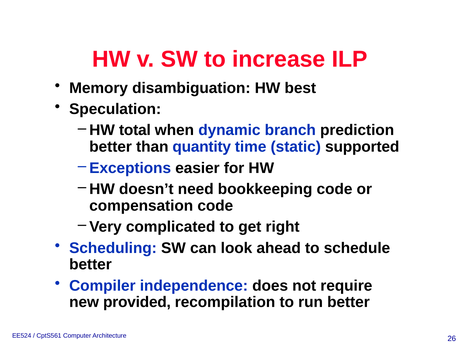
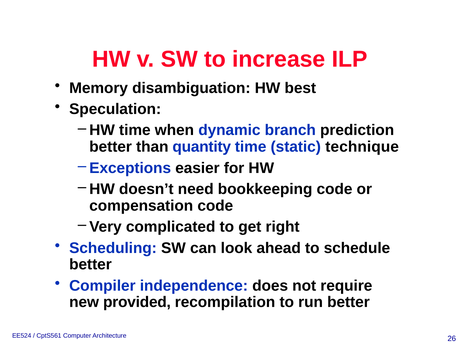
HW total: total -> time
supported: supported -> technique
